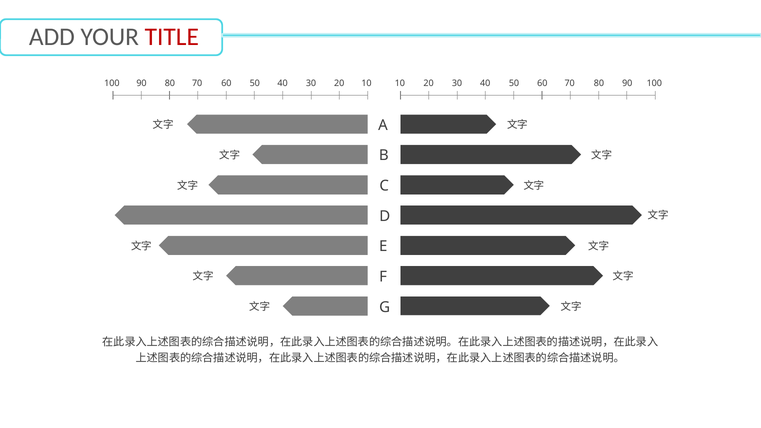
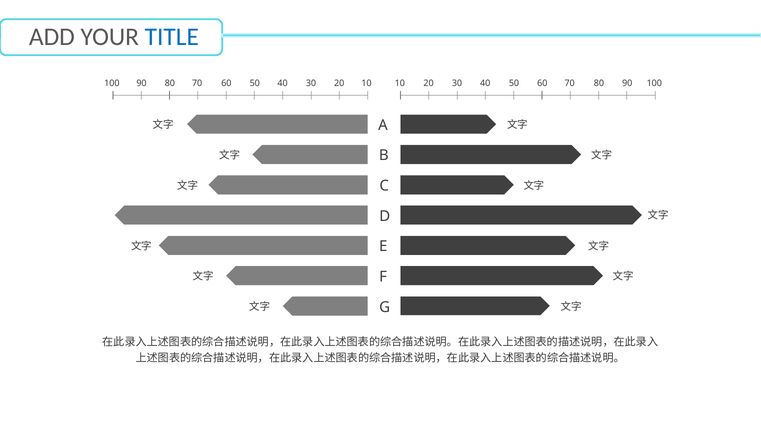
TITLE colour: red -> blue
